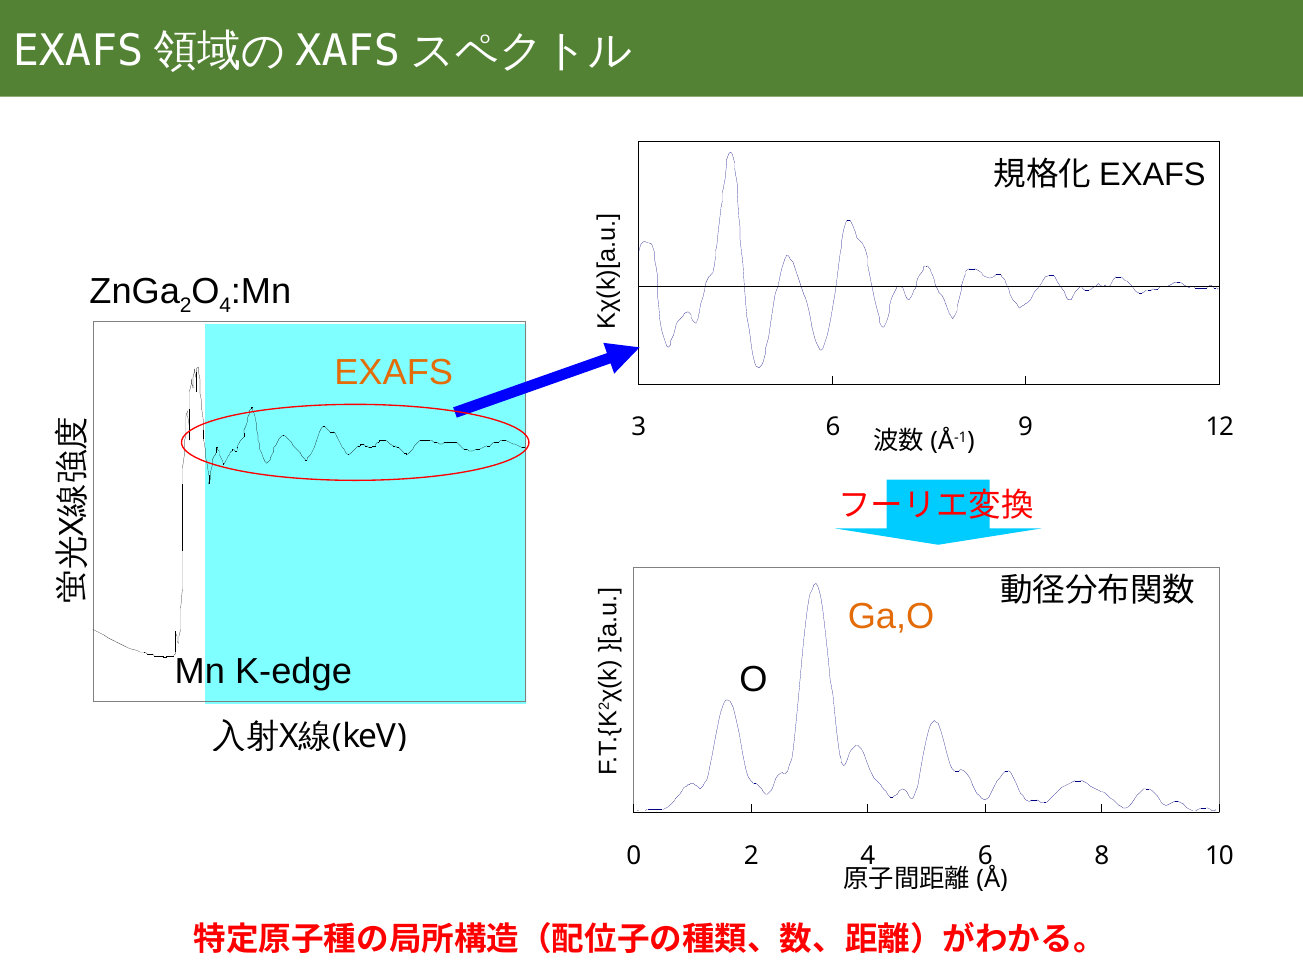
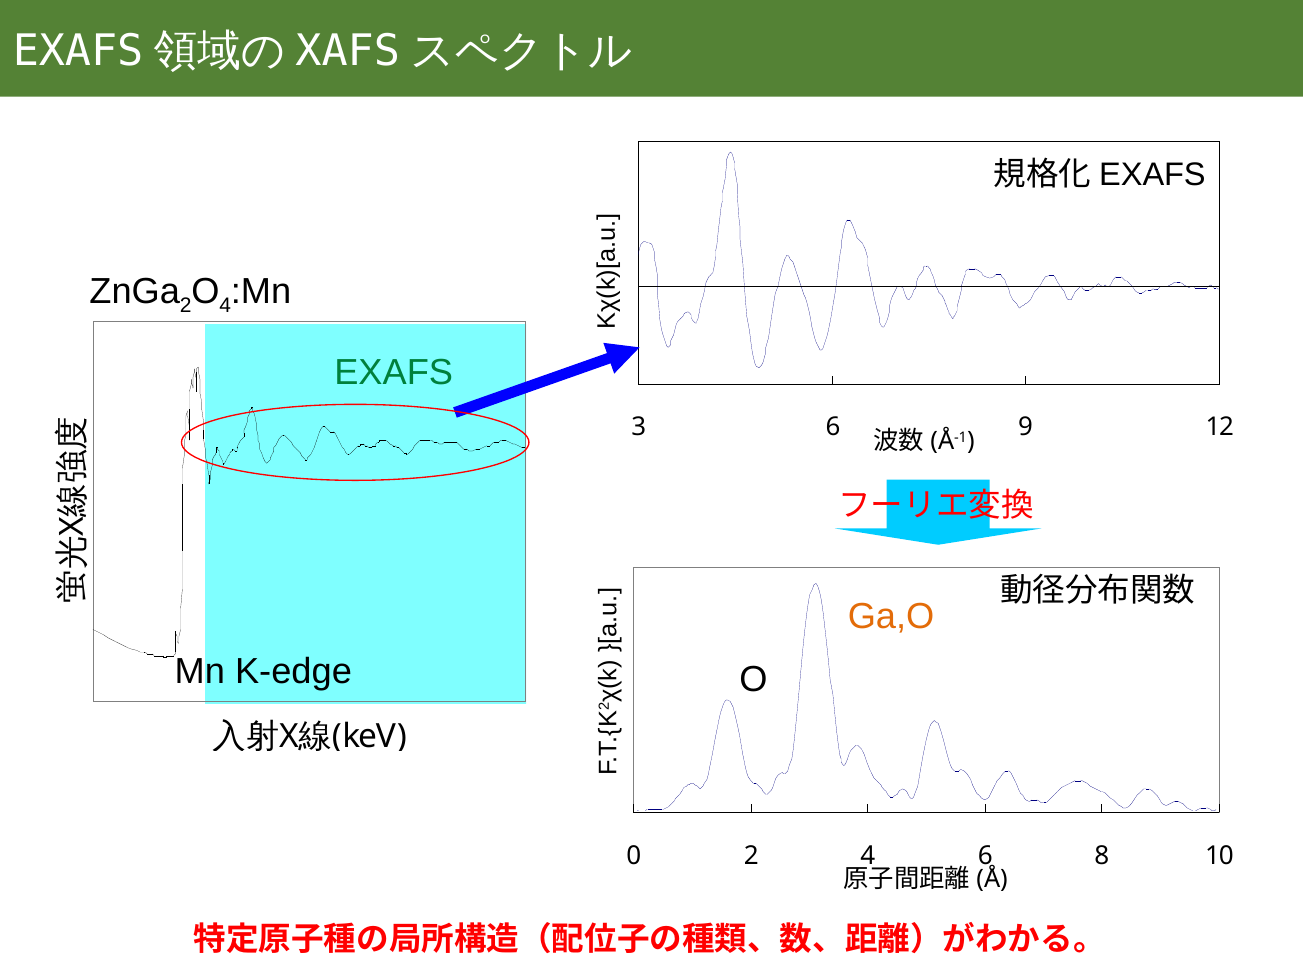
EXAFS colour: orange -> green
